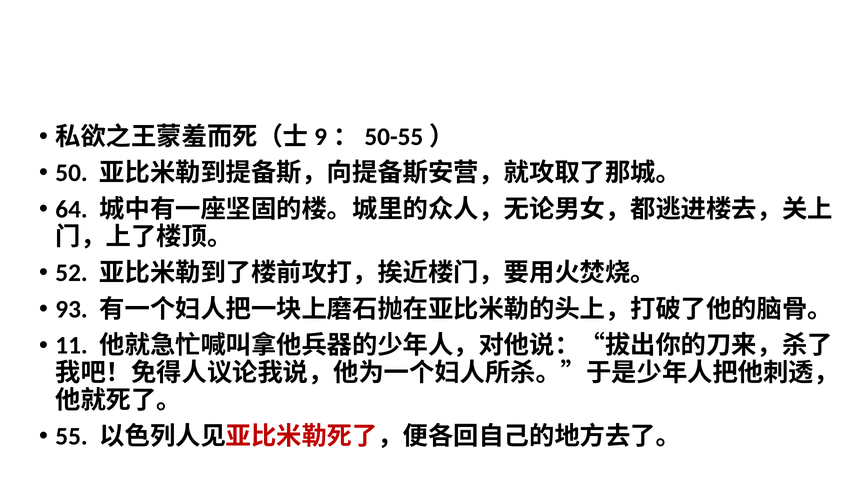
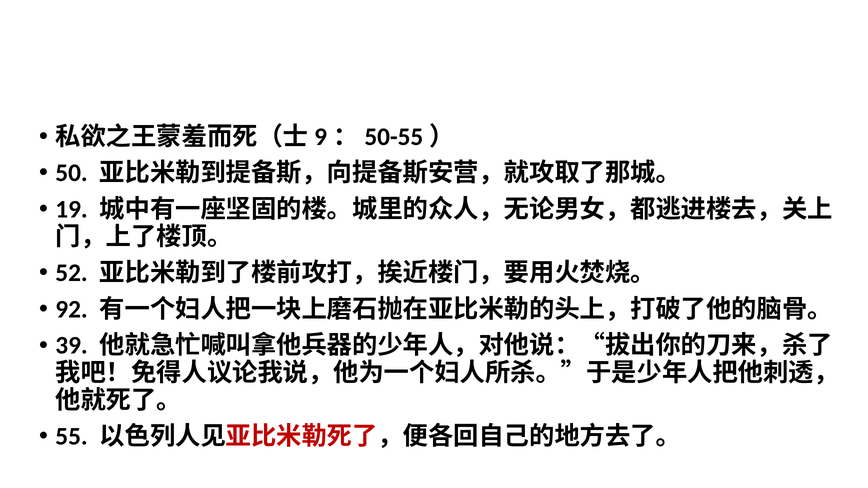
64: 64 -> 19
93: 93 -> 92
11: 11 -> 39
